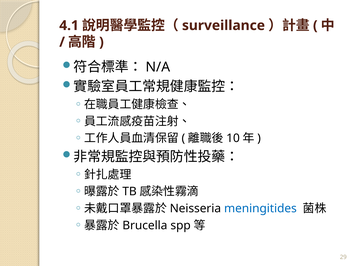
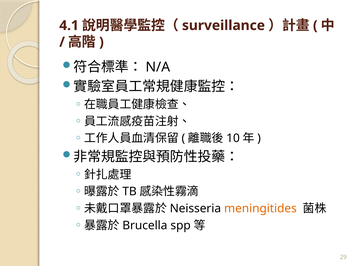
meningitides colour: blue -> orange
